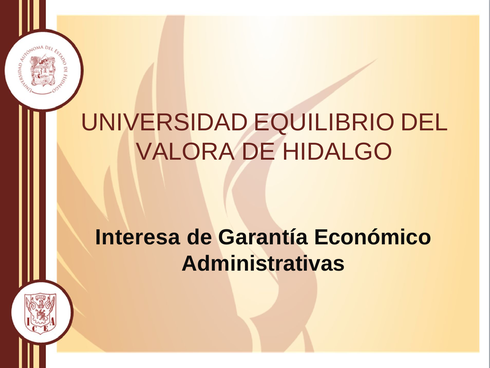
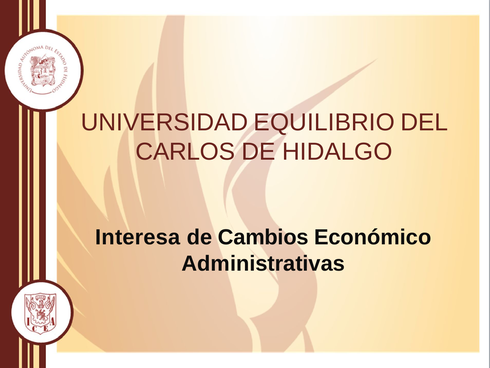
VALORA: VALORA -> CARLOS
Garantía: Garantía -> Cambios
